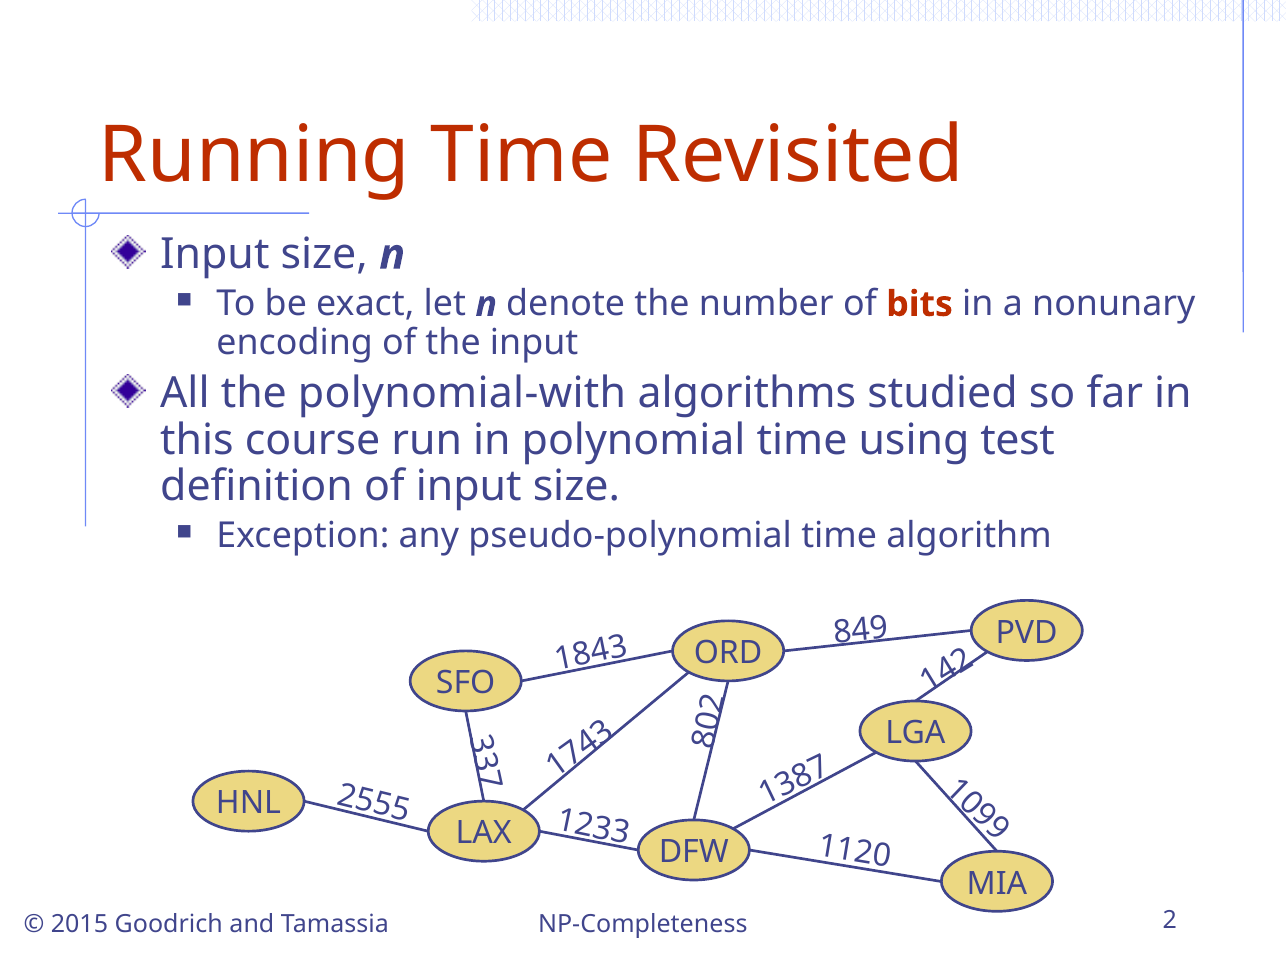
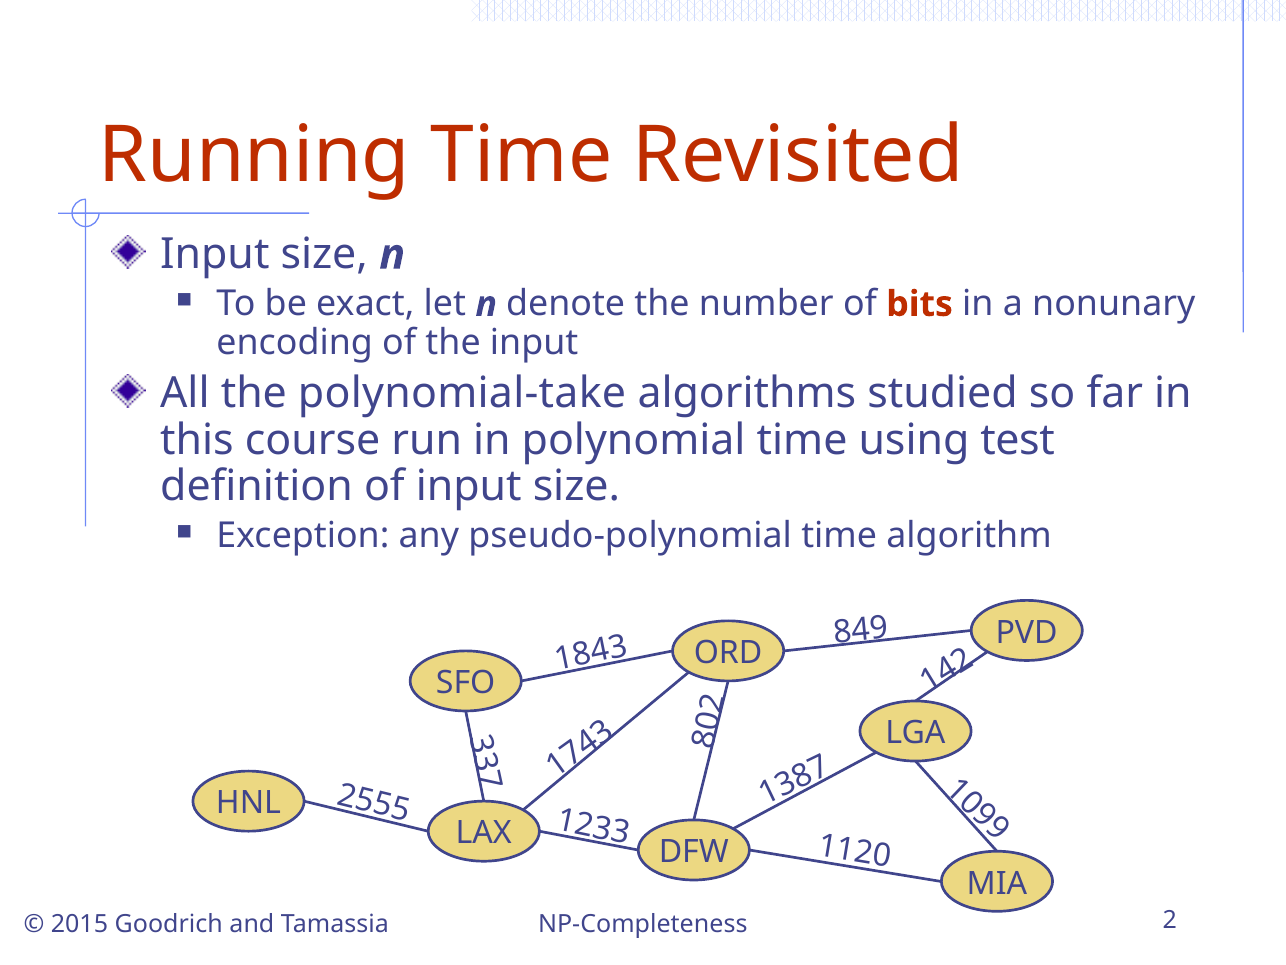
polynomial-with: polynomial-with -> polynomial-take
